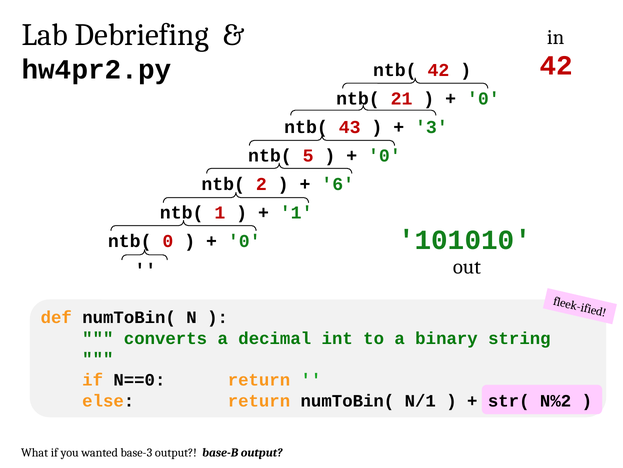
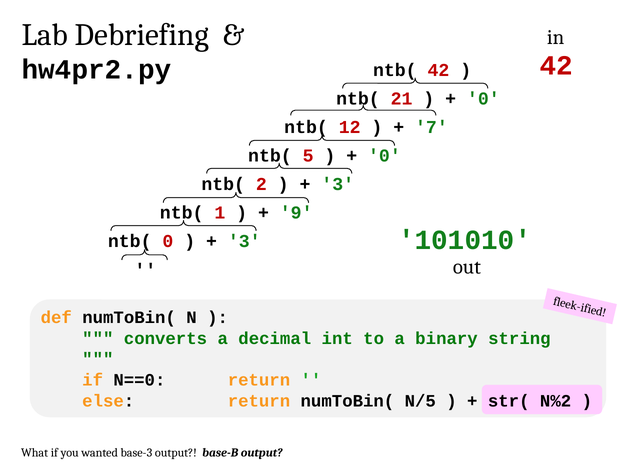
43: 43 -> 12
3: 3 -> 7
6 at (338, 184): 6 -> 3
1 at (296, 213): 1 -> 9
0 at (244, 241): 0 -> 3
N/1: N/1 -> N/5
